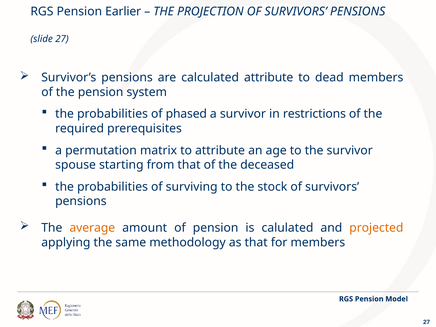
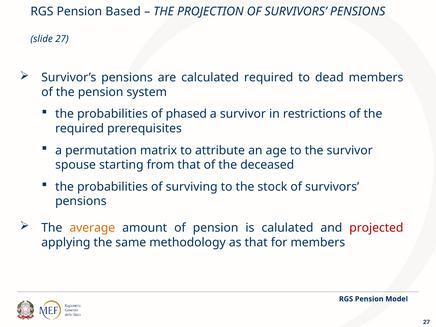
Earlier: Earlier -> Based
calculated attribute: attribute -> required
projected colour: orange -> red
